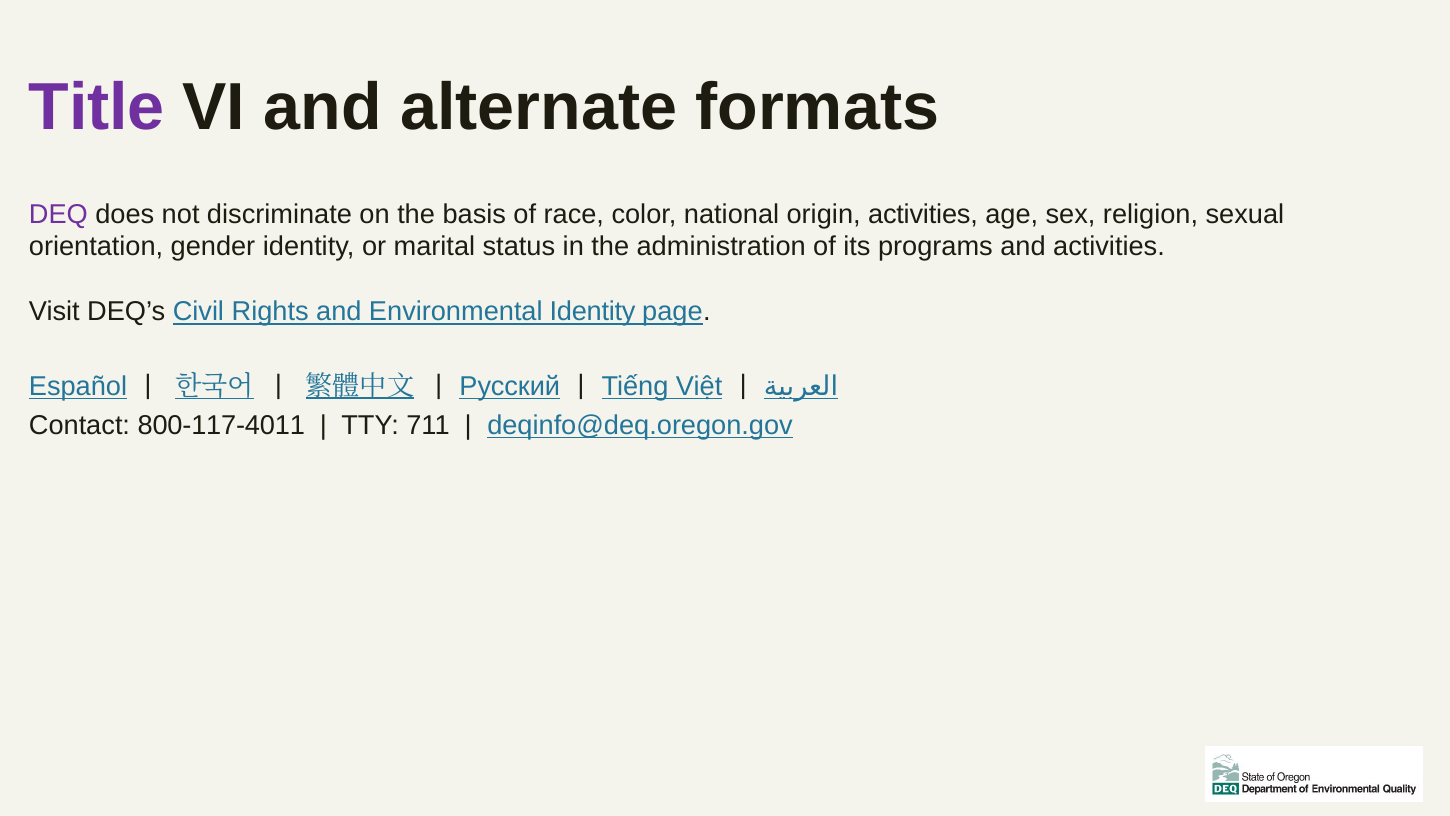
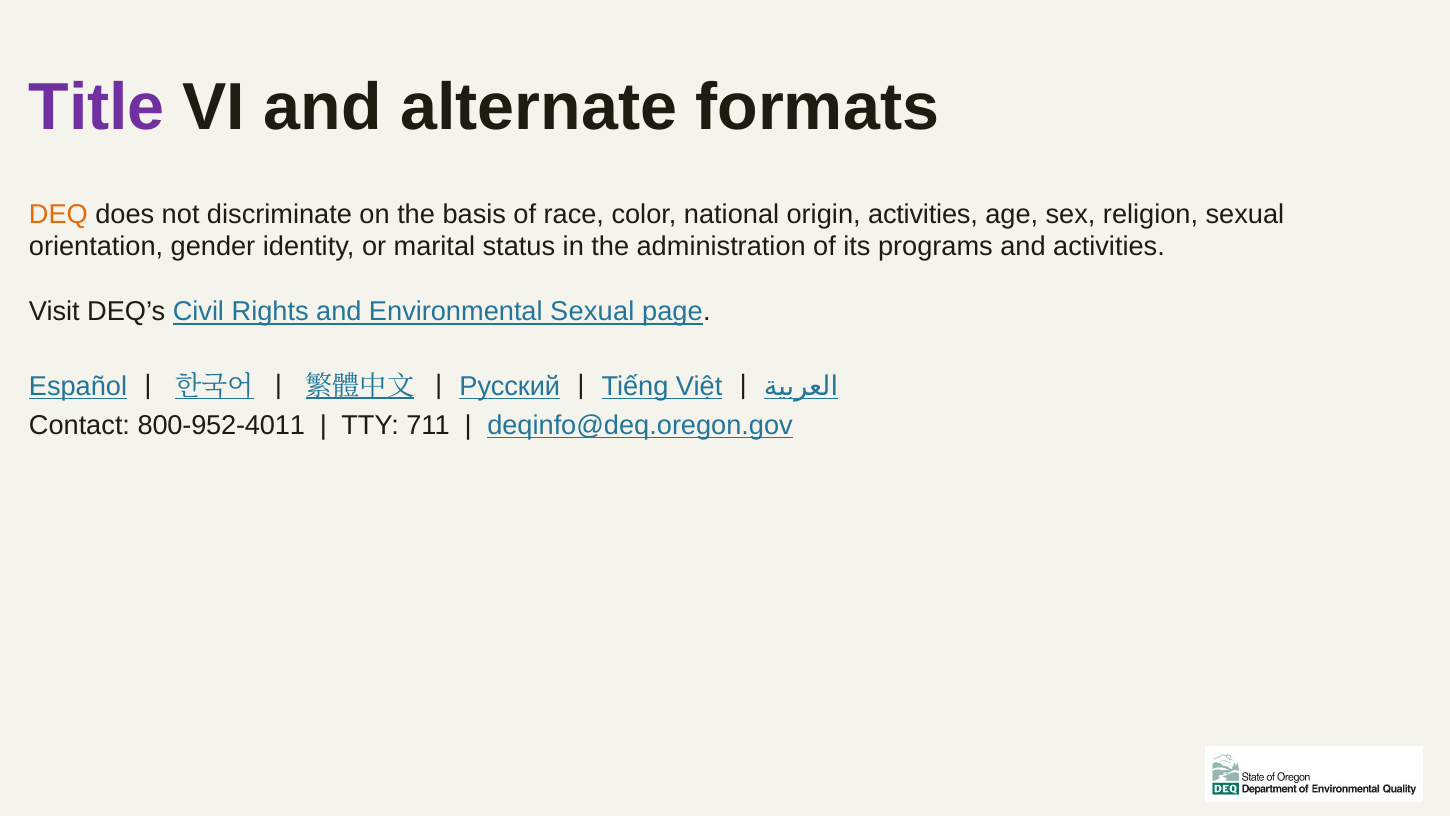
DEQ colour: purple -> orange
Environmental Identity: Identity -> Sexual
800-117-4011: 800-117-4011 -> 800-952-4011
